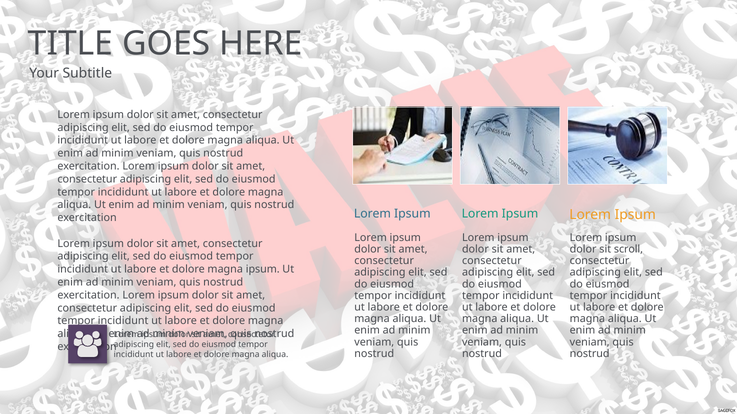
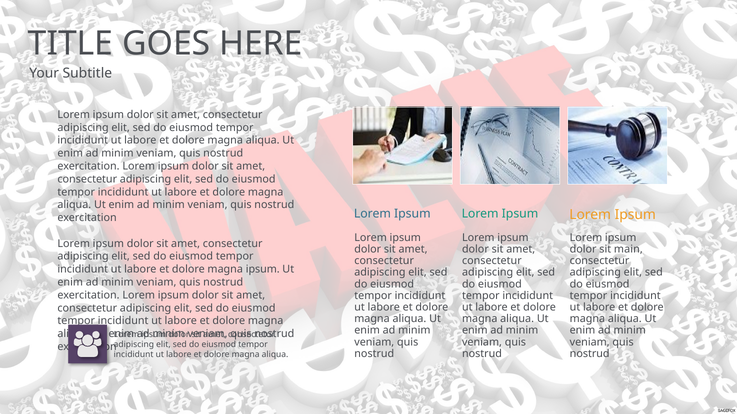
scroll: scroll -> main
